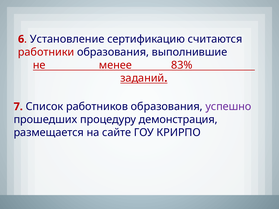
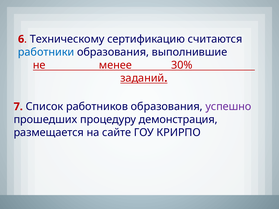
Установление: Установление -> Техническому
работники colour: red -> blue
83%: 83% -> 30%
